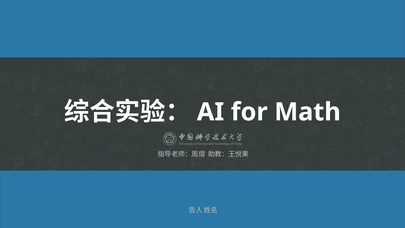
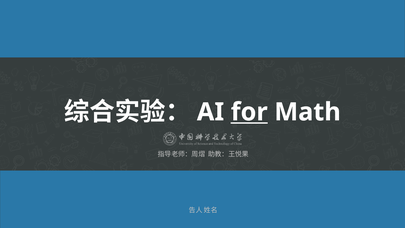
for underline: none -> present
